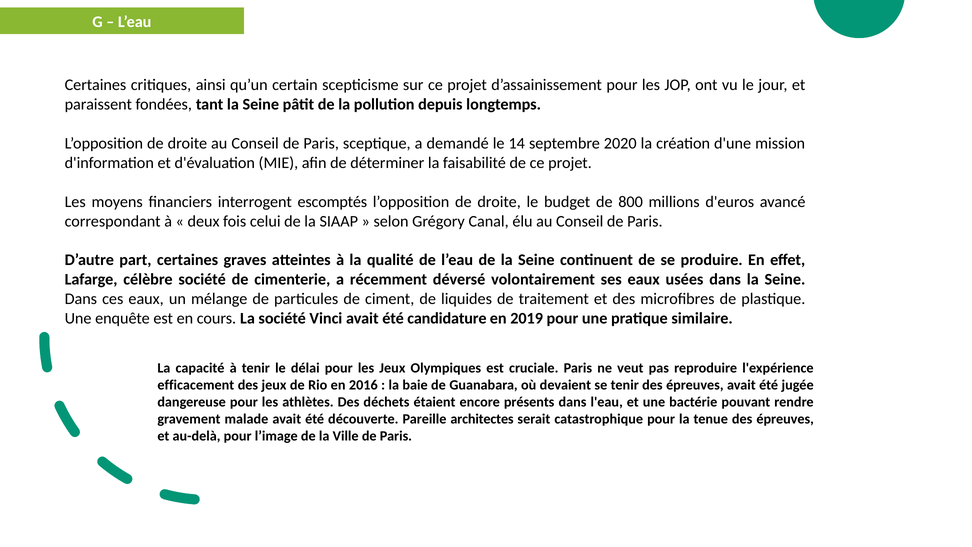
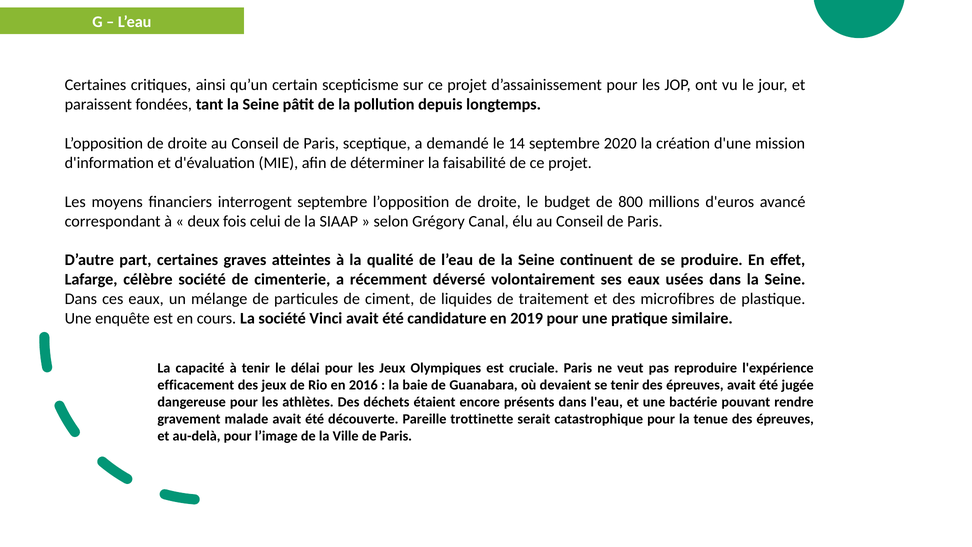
interrogent escomptés: escomptés -> septembre
architectes: architectes -> trottinette
